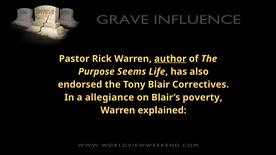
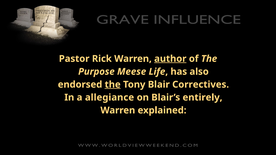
Seems: Seems -> Meese
the at (113, 85) underline: none -> present
poverty: poverty -> entirely
